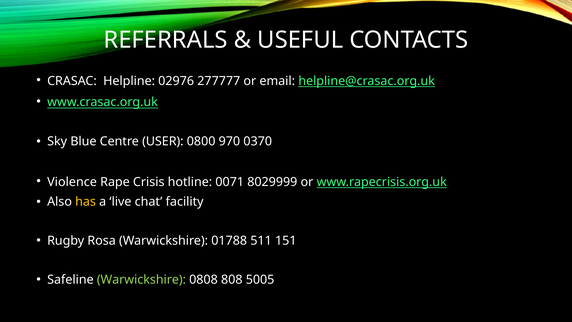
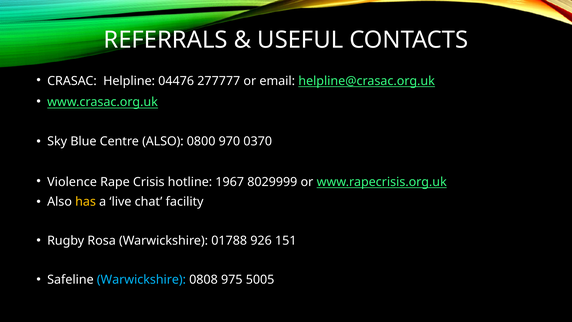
02976: 02976 -> 04476
Centre USER: USER -> ALSO
0071: 0071 -> 1967
511: 511 -> 926
Warwickshire at (141, 280) colour: light green -> light blue
808: 808 -> 975
